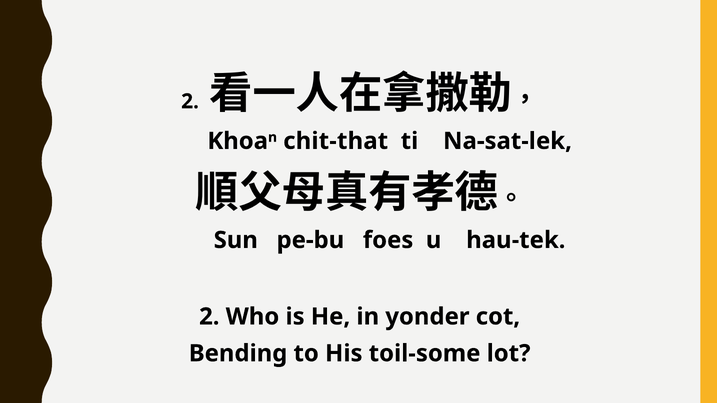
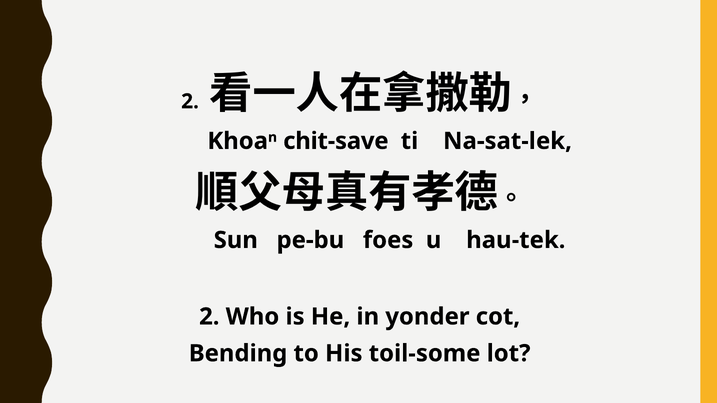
chit-that: chit-that -> chit-save
